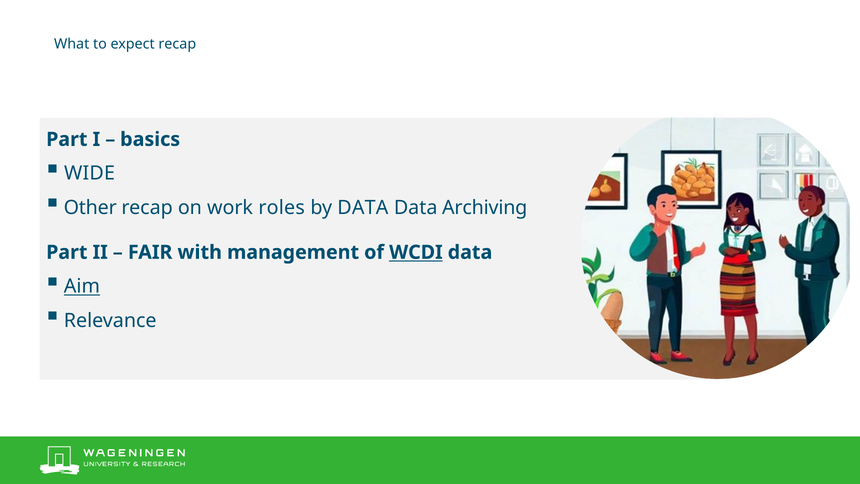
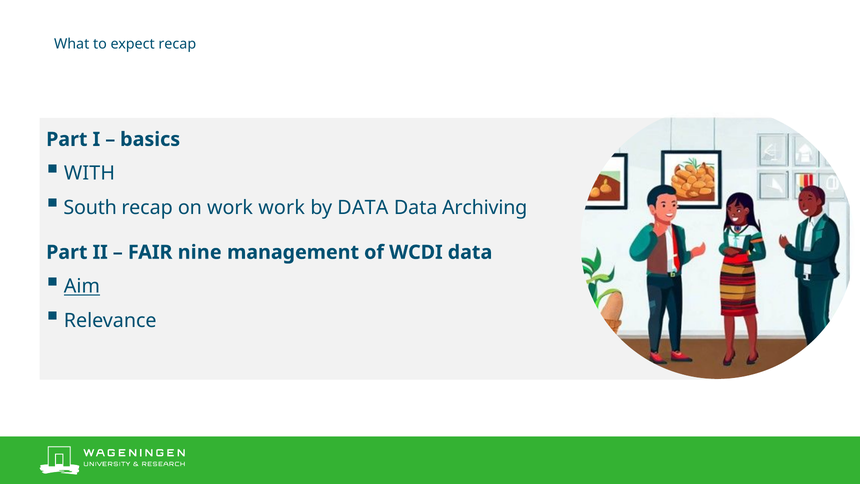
WIDE: WIDE -> WITH
Other: Other -> South
work roles: roles -> work
with: with -> nine
WCDI underline: present -> none
